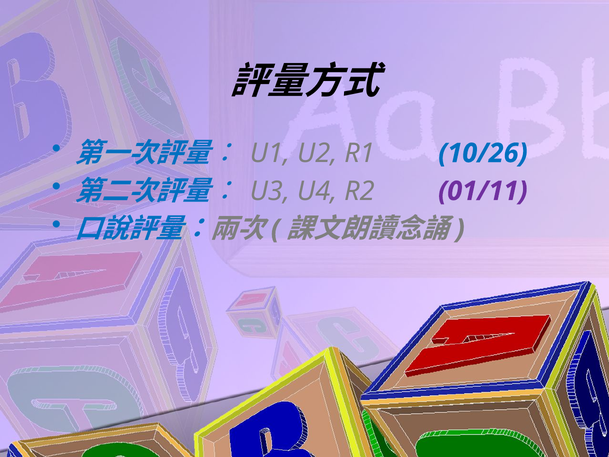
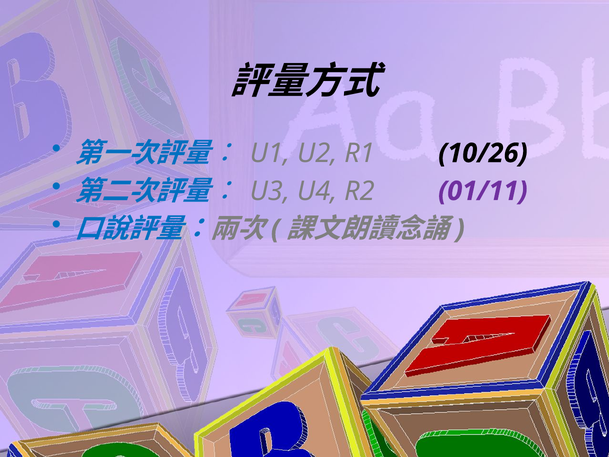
10/26 colour: blue -> black
